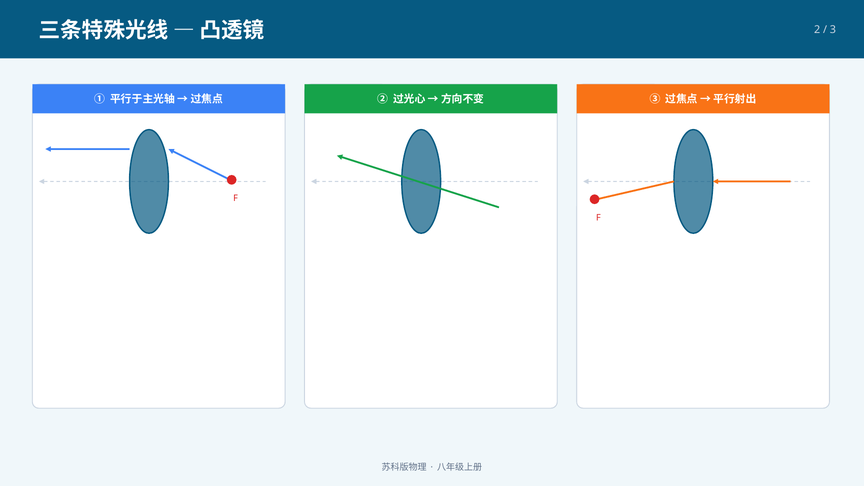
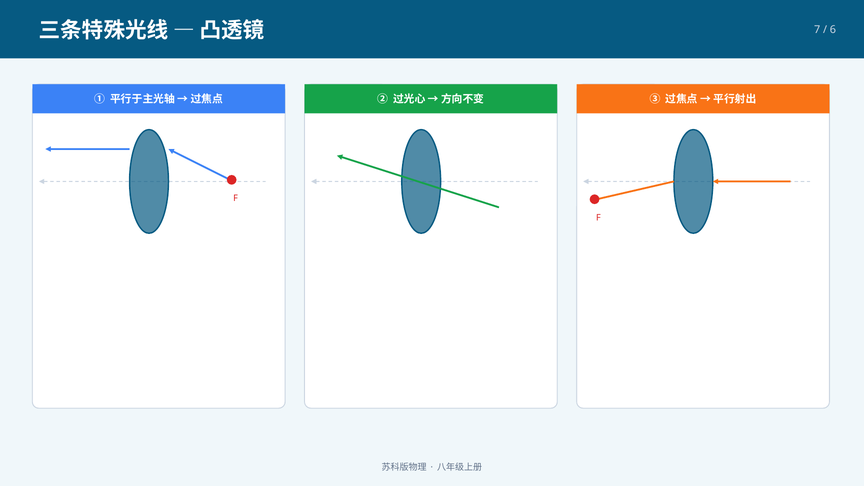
2: 2 -> 7
3: 3 -> 6
